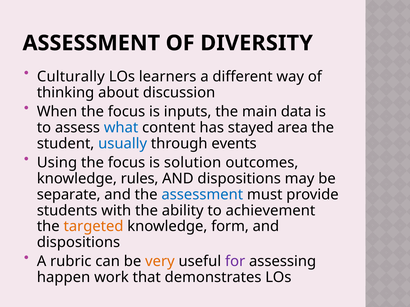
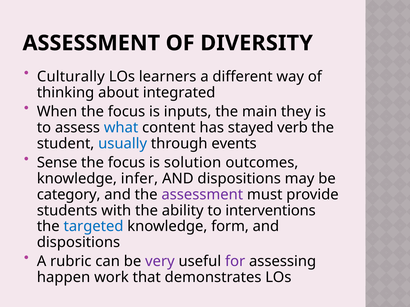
discussion: discussion -> integrated
data: data -> they
area: area -> verb
Using: Using -> Sense
rules: rules -> infer
separate: separate -> category
assessment at (202, 195) colour: blue -> purple
achievement: achievement -> interventions
targeted colour: orange -> blue
very colour: orange -> purple
